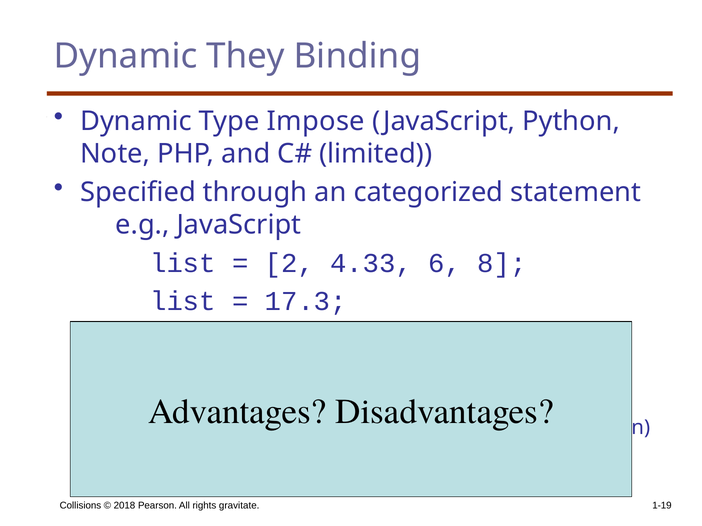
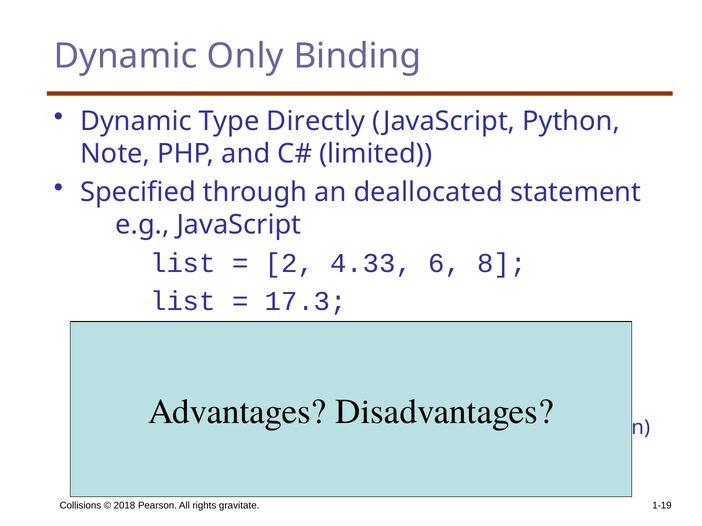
They: They -> Only
Impose: Impose -> Directly
categorized: categorized -> deallocated
